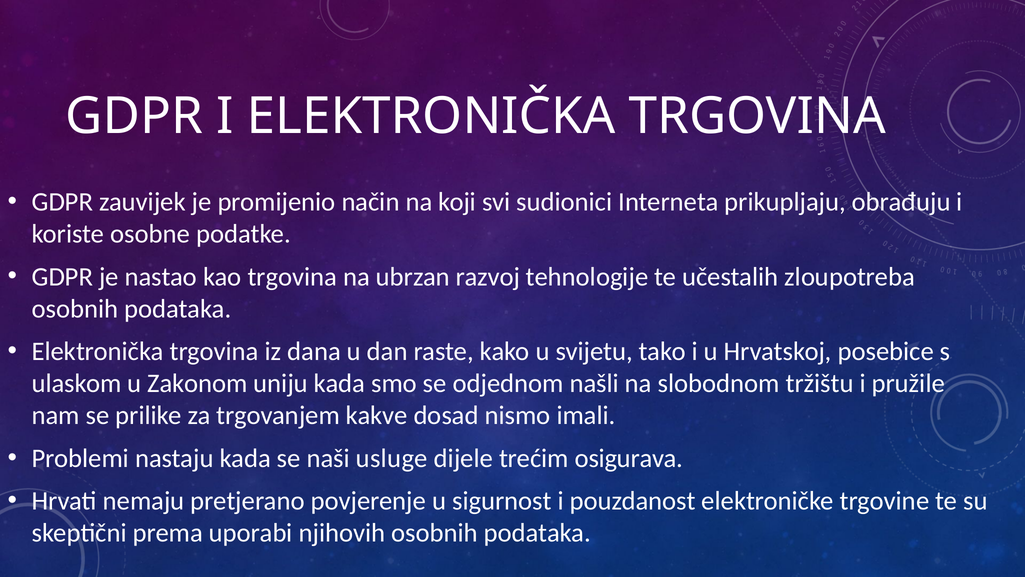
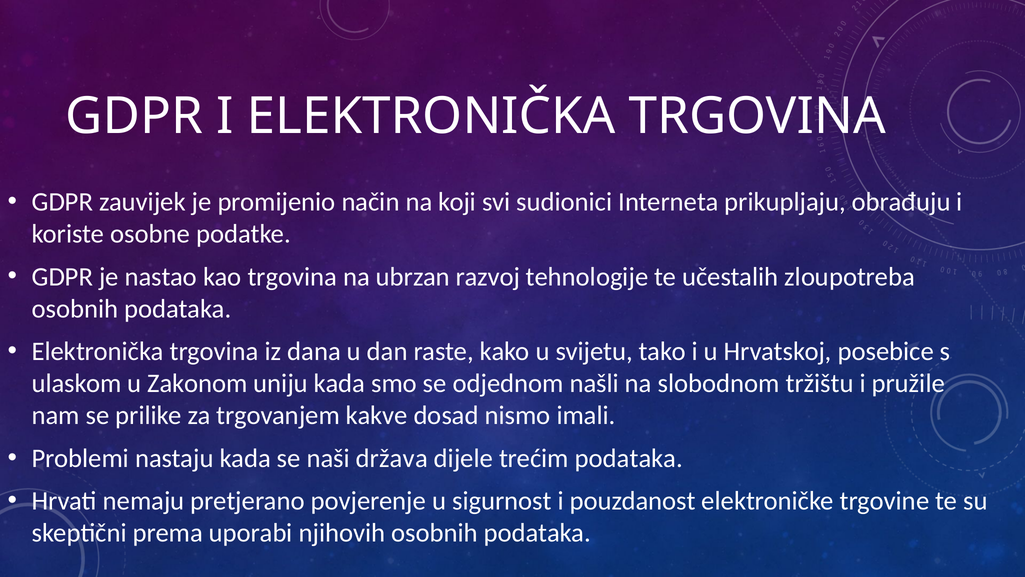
usluge: usluge -> država
trećim osigurava: osigurava -> podataka
